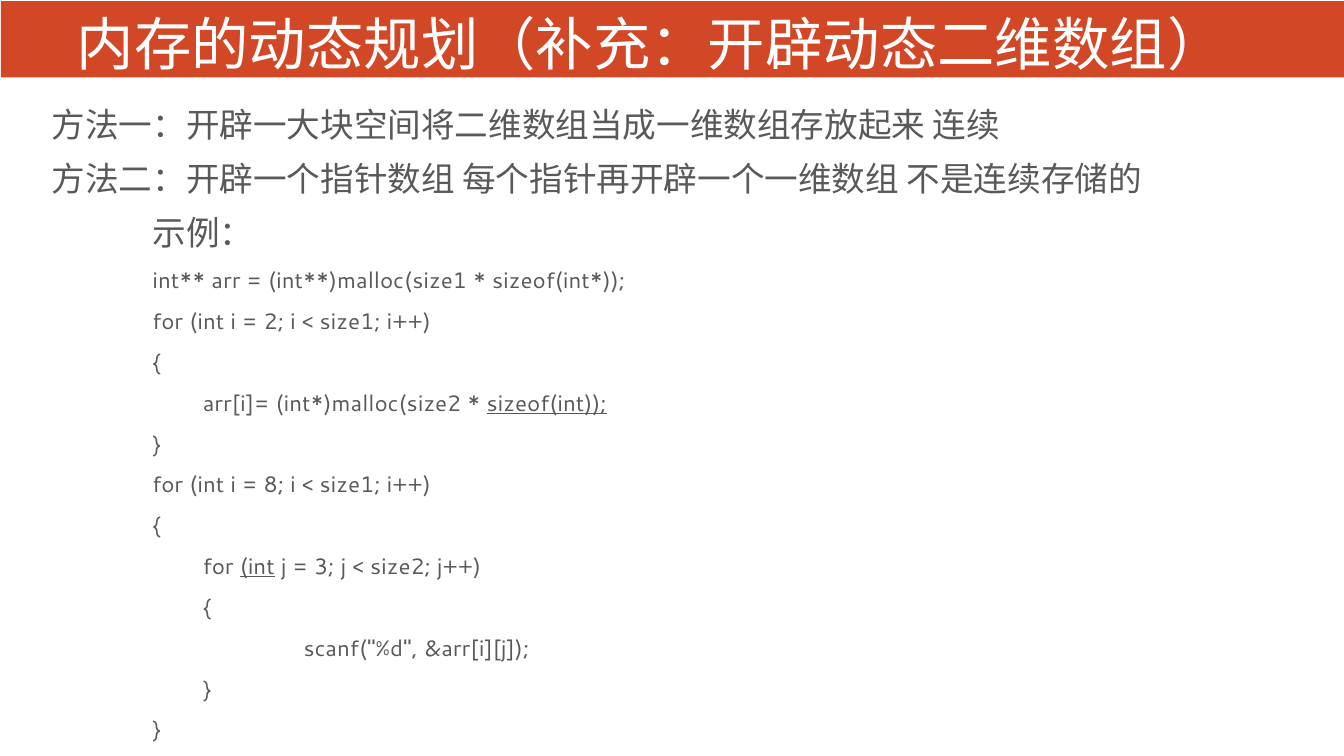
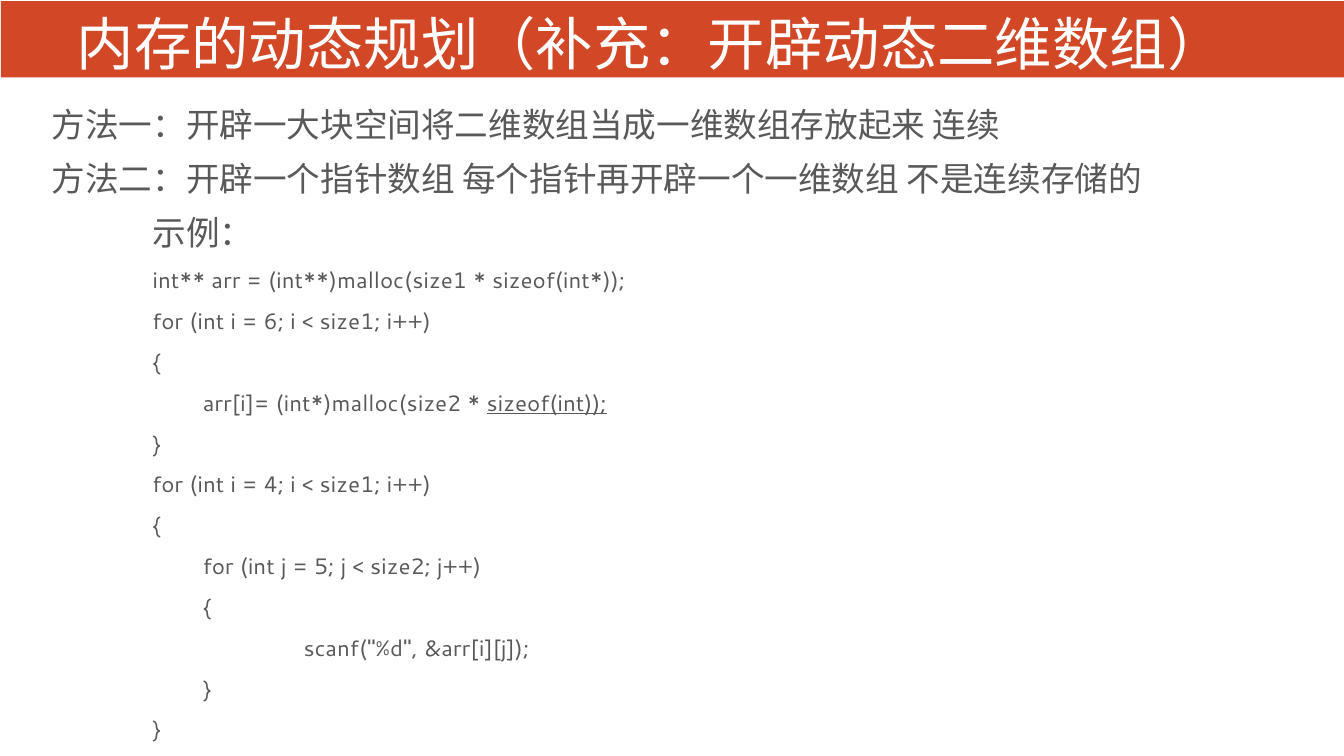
2: 2 -> 6
8: 8 -> 4
int at (257, 567) underline: present -> none
3: 3 -> 5
